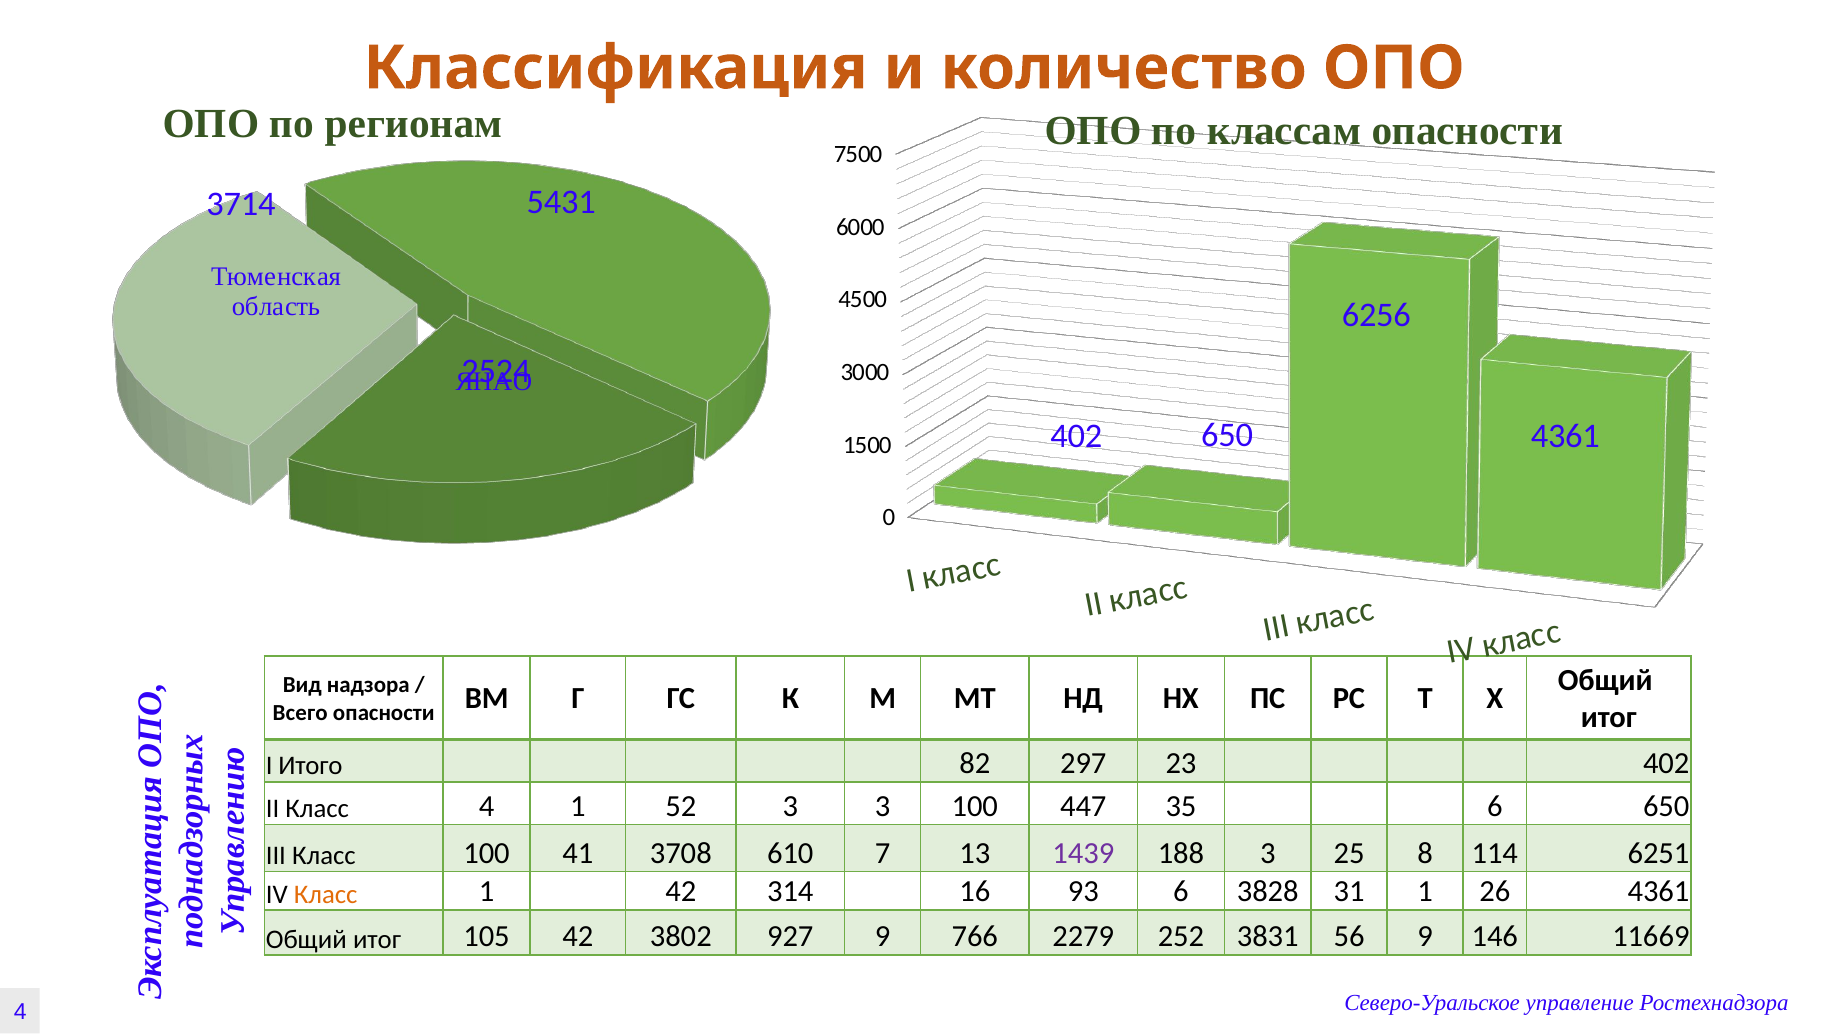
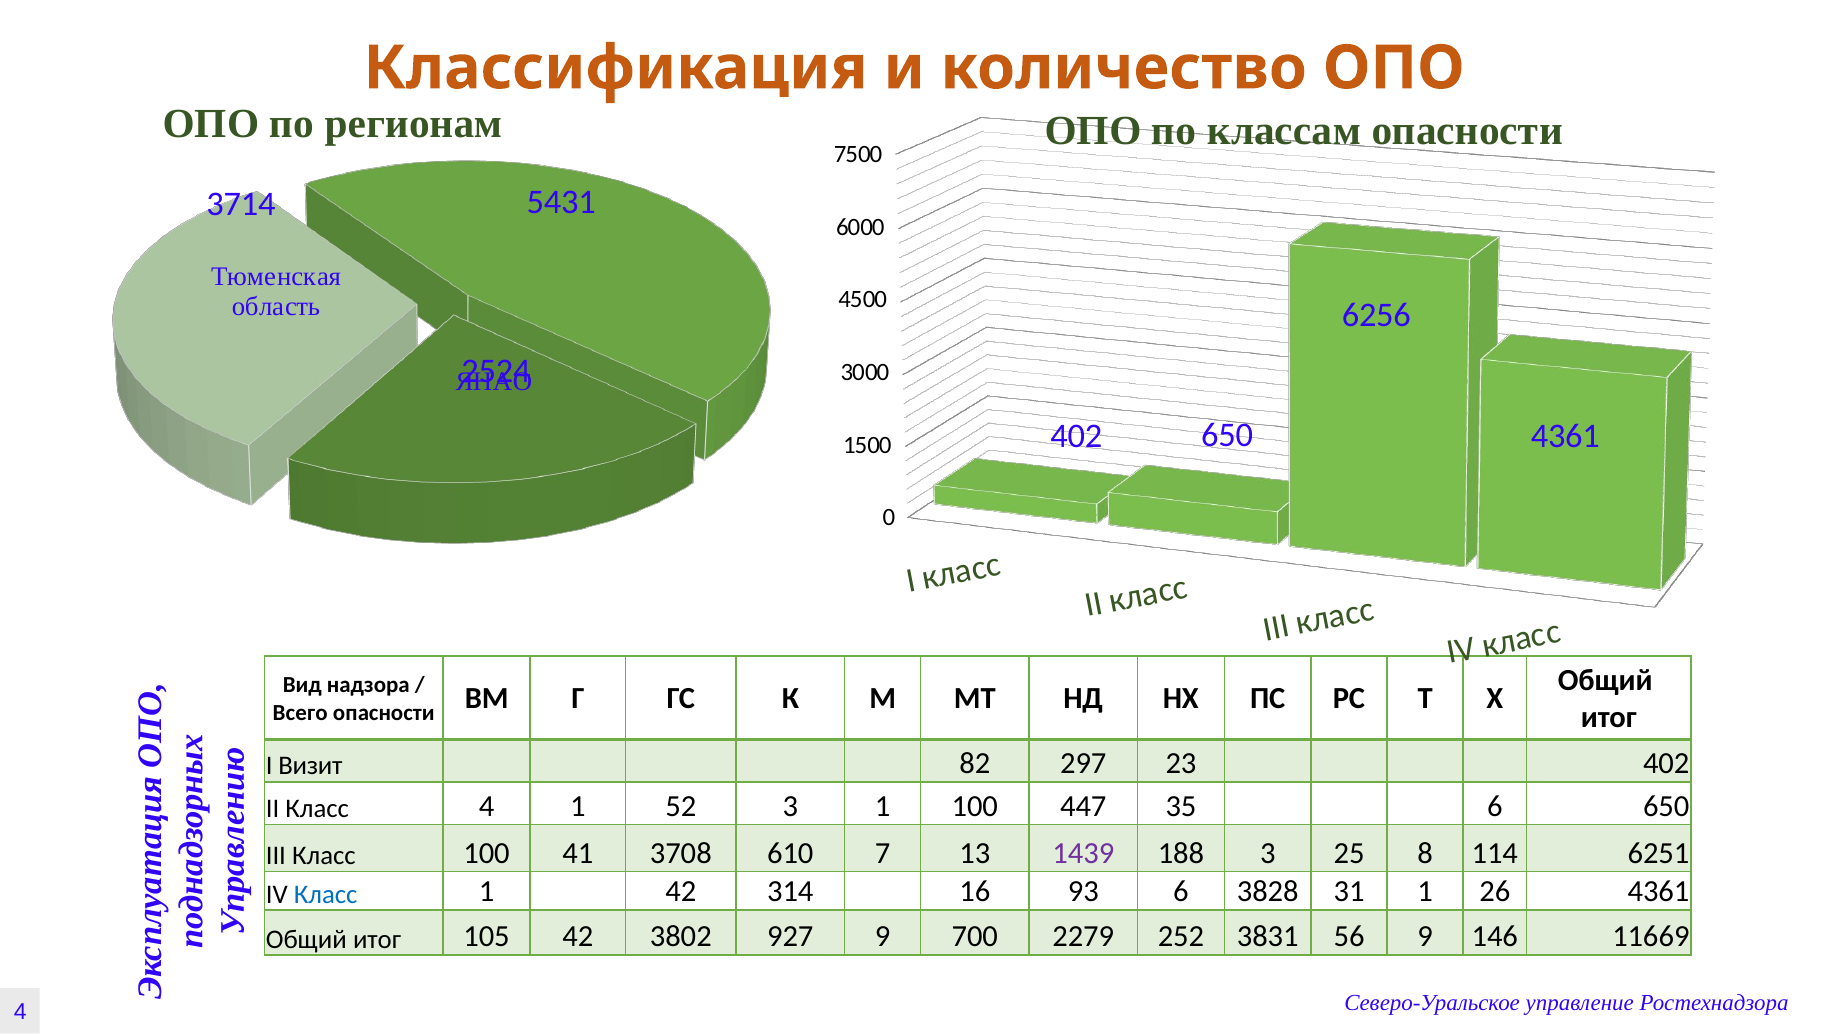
Итого: Итого -> Визит
3 3: 3 -> 1
Класс at (326, 894) colour: orange -> blue
766: 766 -> 700
